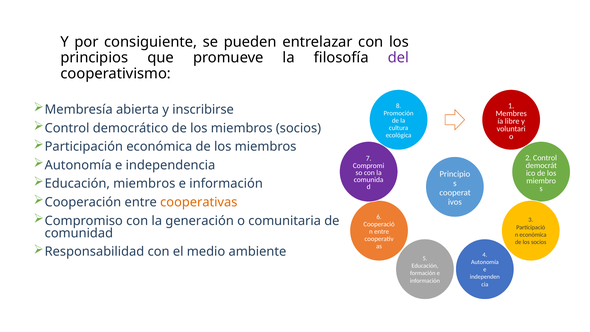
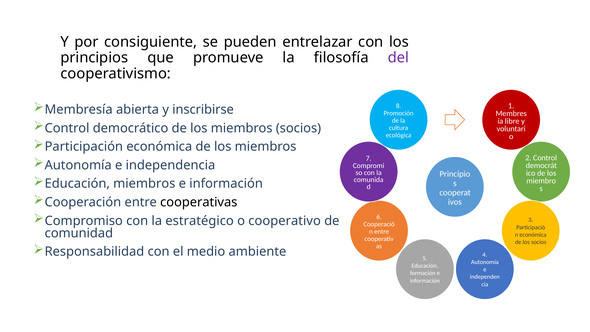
cooperativas colour: orange -> black
generación: generación -> estratégico
comunitaria: comunitaria -> cooperativo
